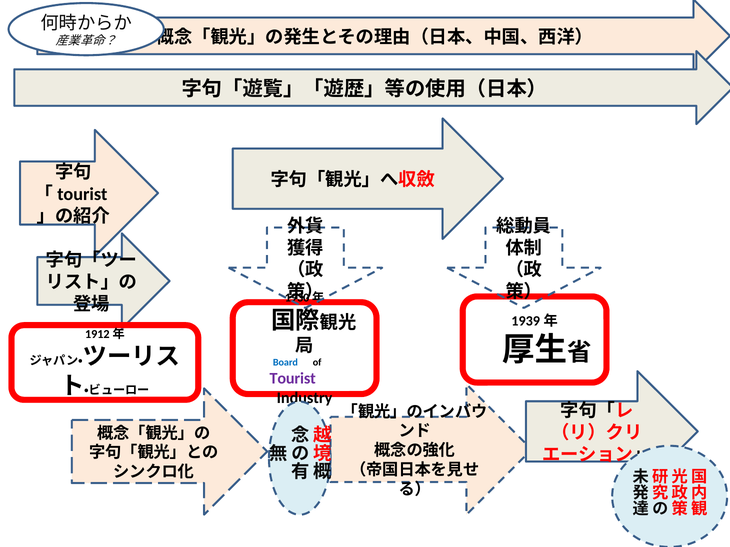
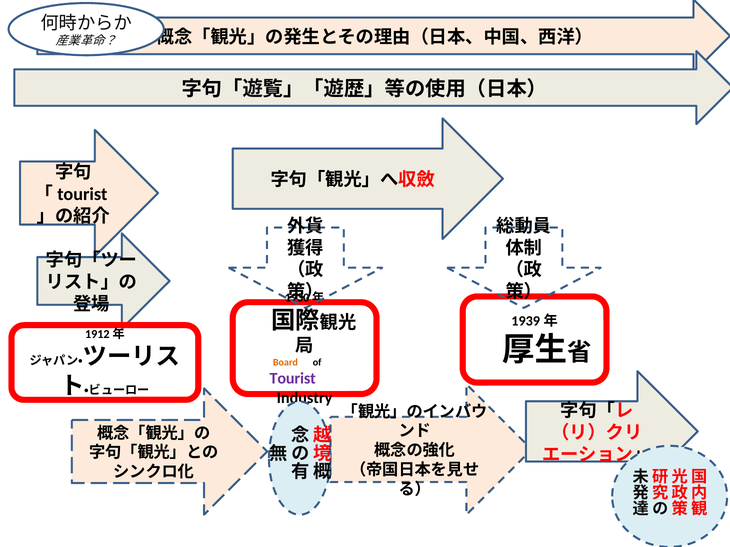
Board colour: blue -> orange
